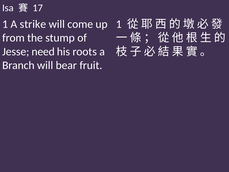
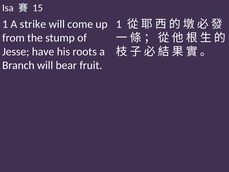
17: 17 -> 15
need: need -> have
